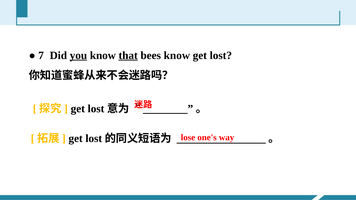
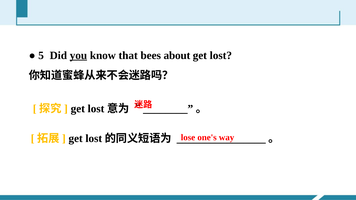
7: 7 -> 5
that underline: present -> none
bees know: know -> about
